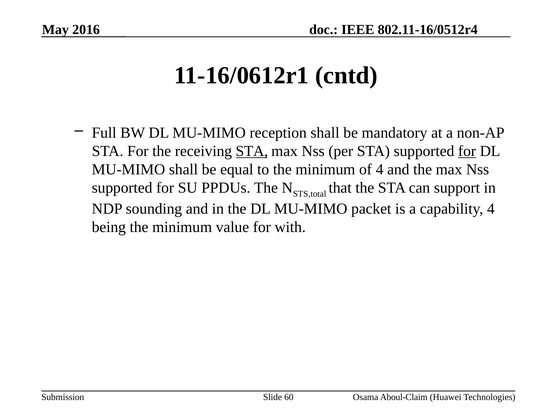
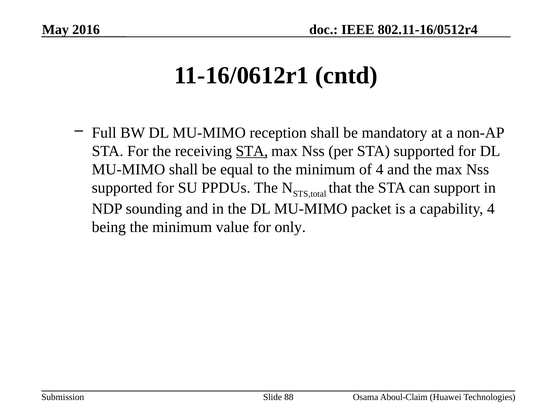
for at (467, 151) underline: present -> none
with: with -> only
60: 60 -> 88
